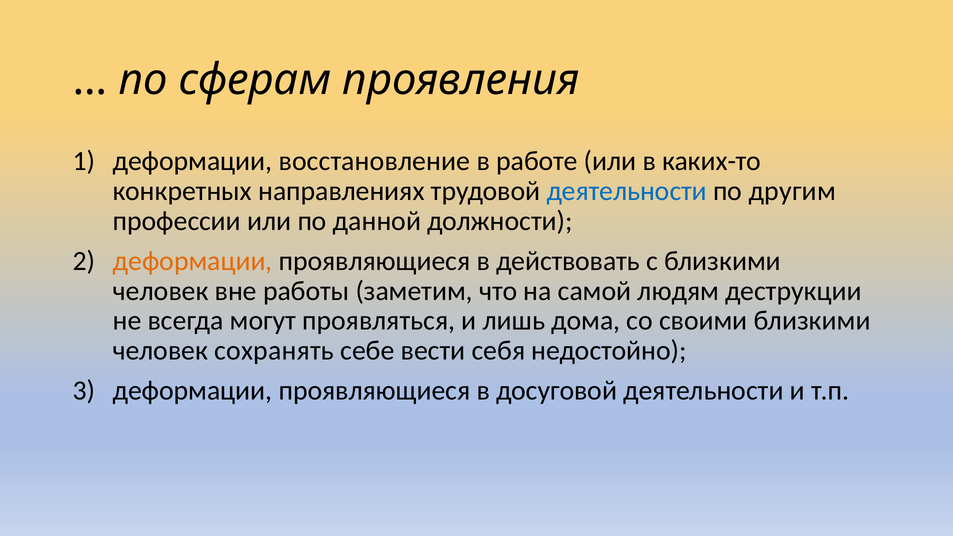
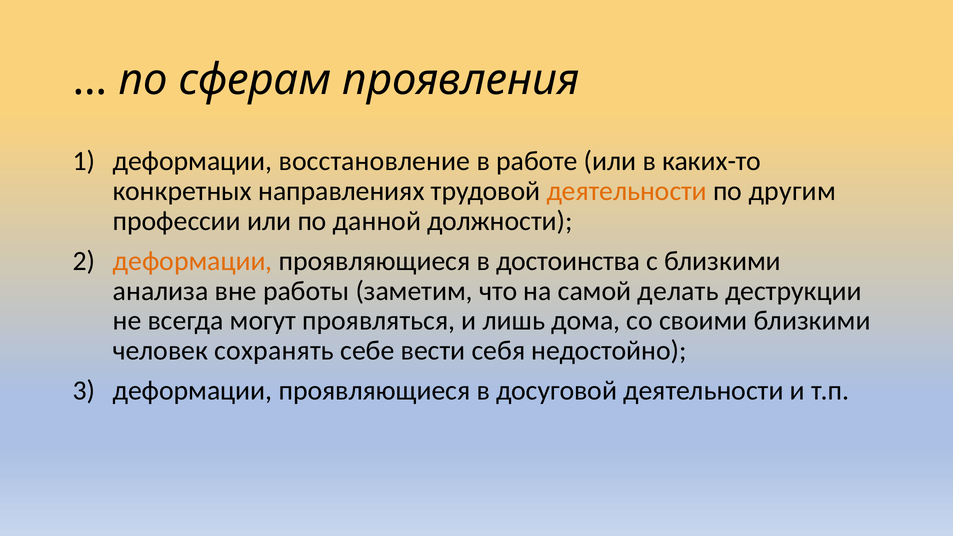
деятельности at (627, 191) colour: blue -> orange
действовать: действовать -> достоинства
человек at (161, 291): человек -> анализа
людям: людям -> делать
